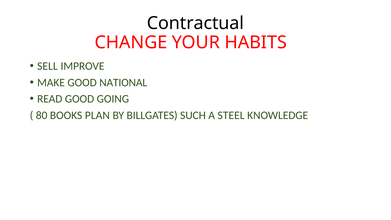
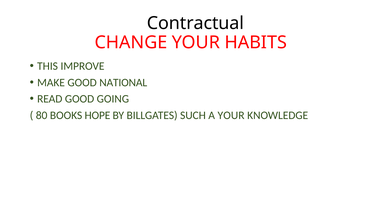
SELL: SELL -> THIS
PLAN: PLAN -> HOPE
A STEEL: STEEL -> YOUR
